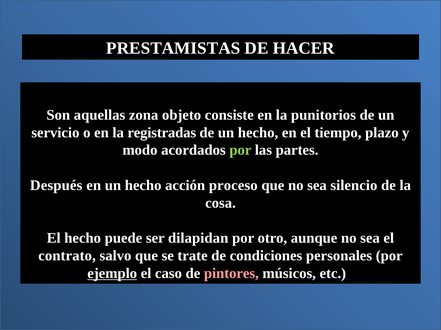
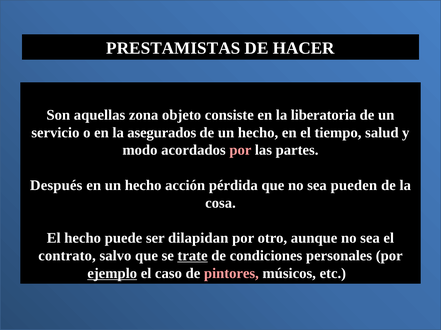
punitorios: punitorios -> liberatoria
registradas: registradas -> asegurados
plazo: plazo -> salud
por at (240, 150) colour: light green -> pink
proceso: proceso -> pérdida
silencio: silencio -> pueden
trate underline: none -> present
